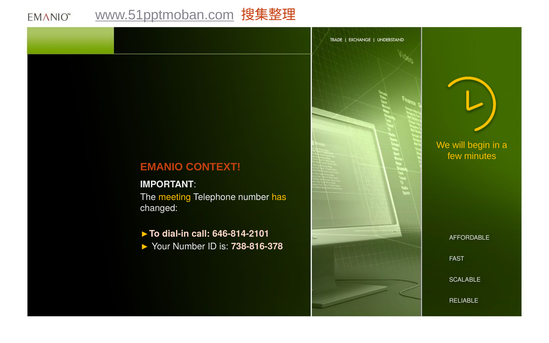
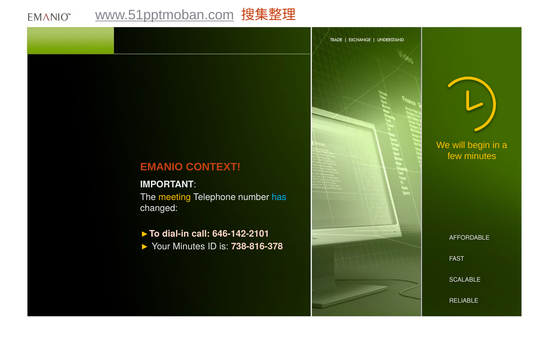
has colour: yellow -> light blue
646-814-2101: 646-814-2101 -> 646-142-2101
Your Number: Number -> Minutes
